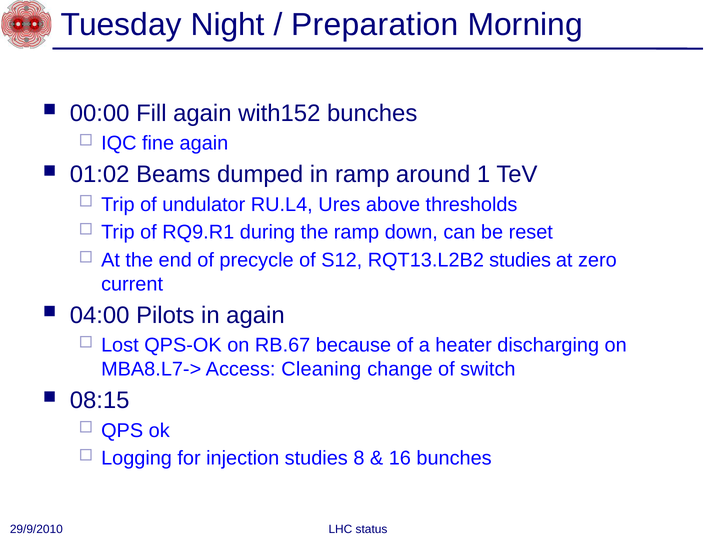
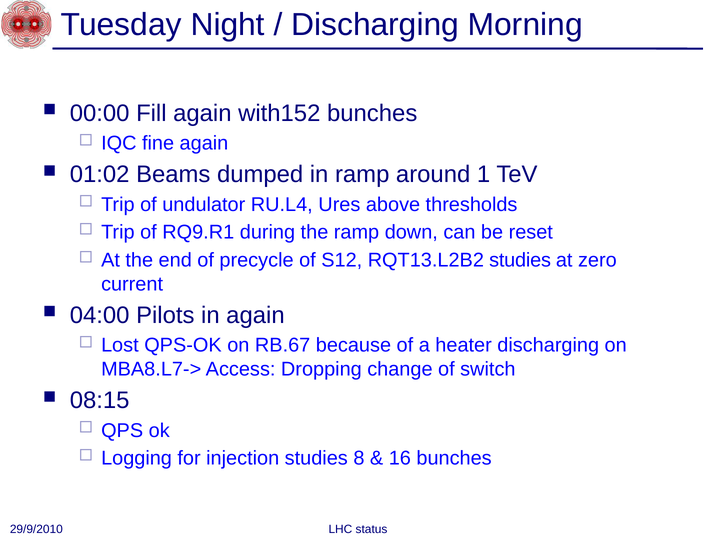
Preparation at (375, 25): Preparation -> Discharging
Cleaning: Cleaning -> Dropping
